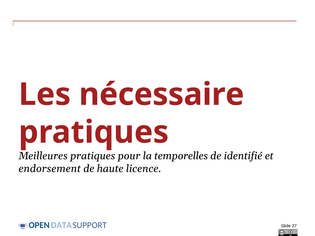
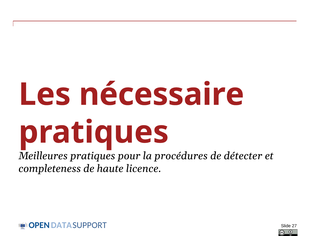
temporelles: temporelles -> procédures
identifié: identifié -> détecter
endorsement: endorsement -> completeness
